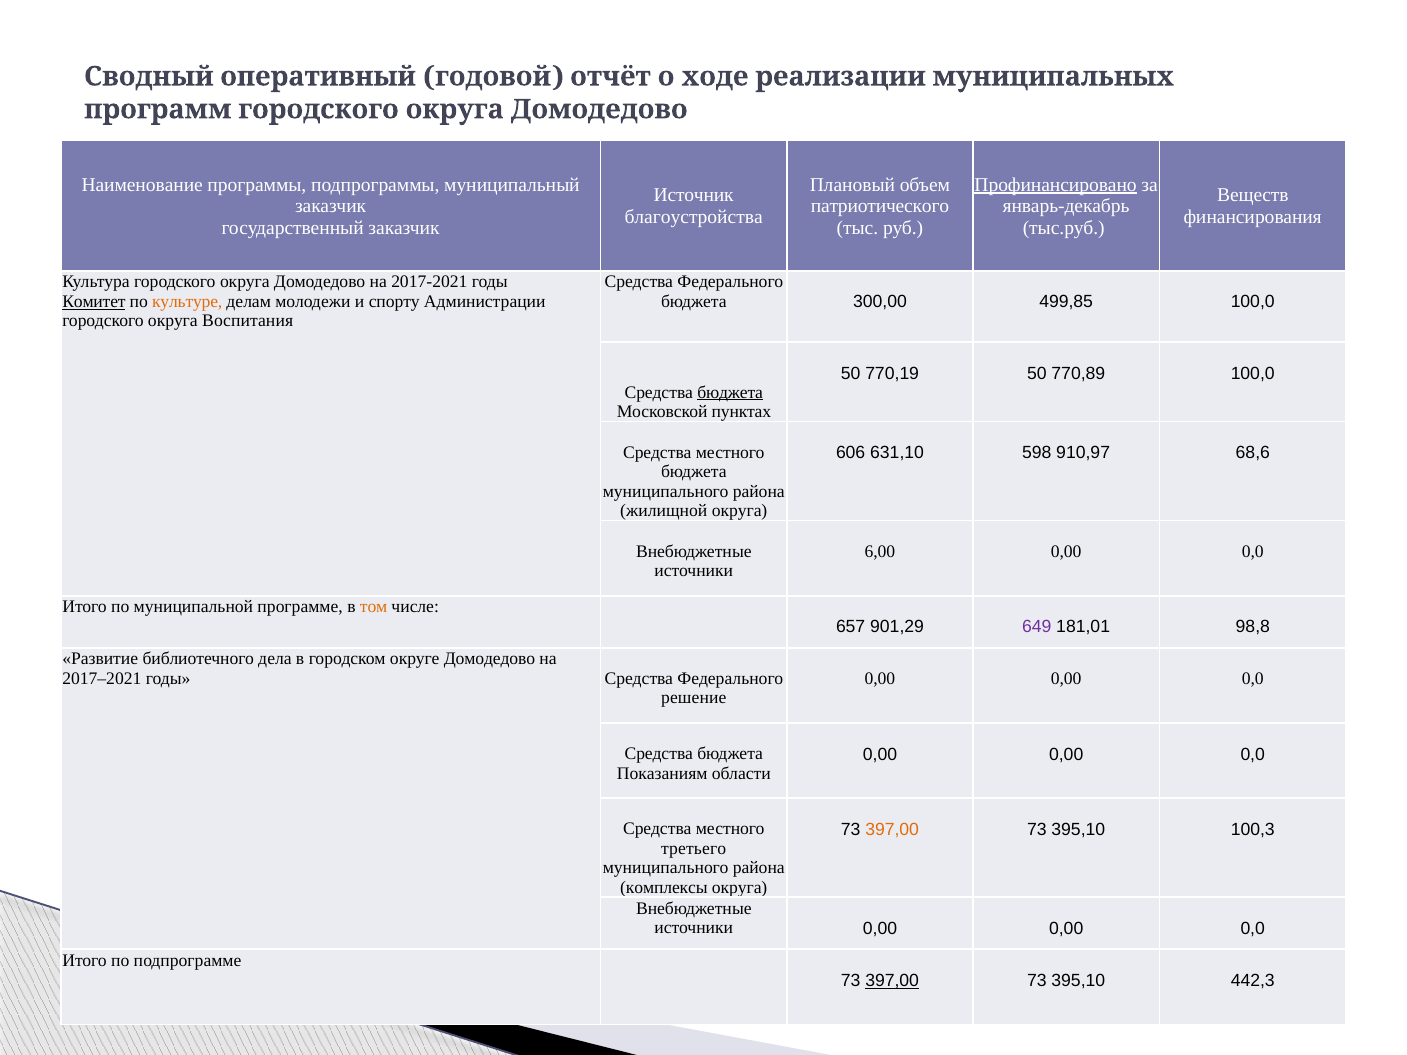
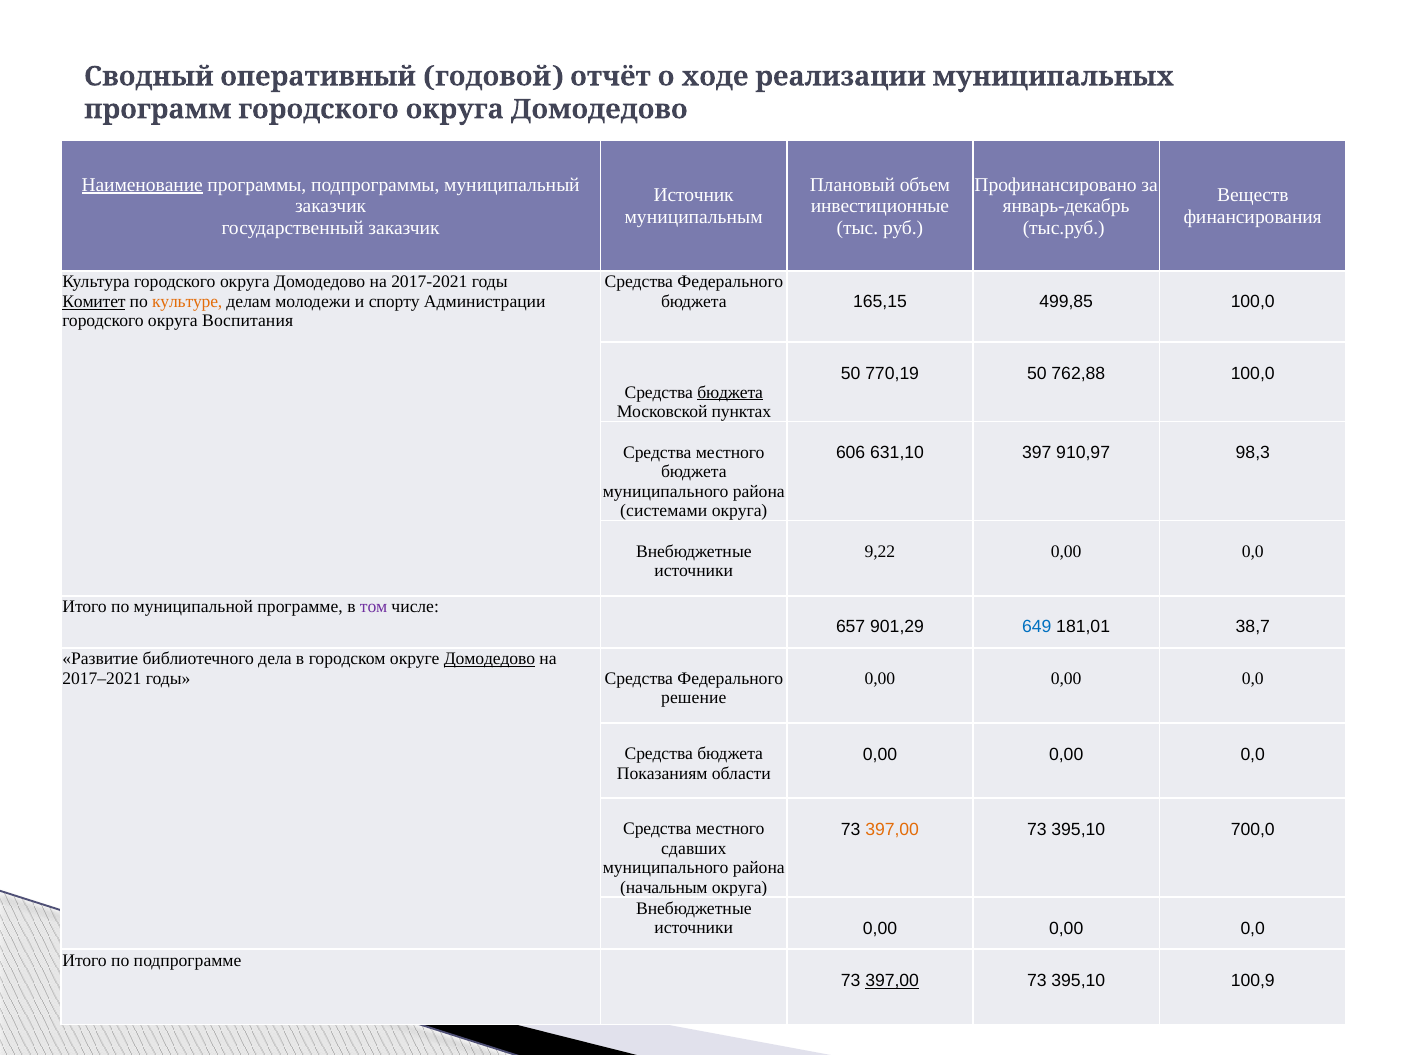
Наименование underline: none -> present
Профинансировано underline: present -> none
патриотического: патриотического -> инвестиционные
благоустройства: благоустройства -> муниципальным
300,00: 300,00 -> 165,15
770,89: 770,89 -> 762,88
598: 598 -> 397
68,6: 68,6 -> 98,3
жилищной: жилищной -> системами
6,00: 6,00 -> 9,22
том colour: orange -> purple
649 colour: purple -> blue
98,8: 98,8 -> 38,7
Домодедово at (489, 659) underline: none -> present
100,3: 100,3 -> 700,0
третьего: третьего -> сдавших
комплексы: комплексы -> начальным
442,3: 442,3 -> 100,9
